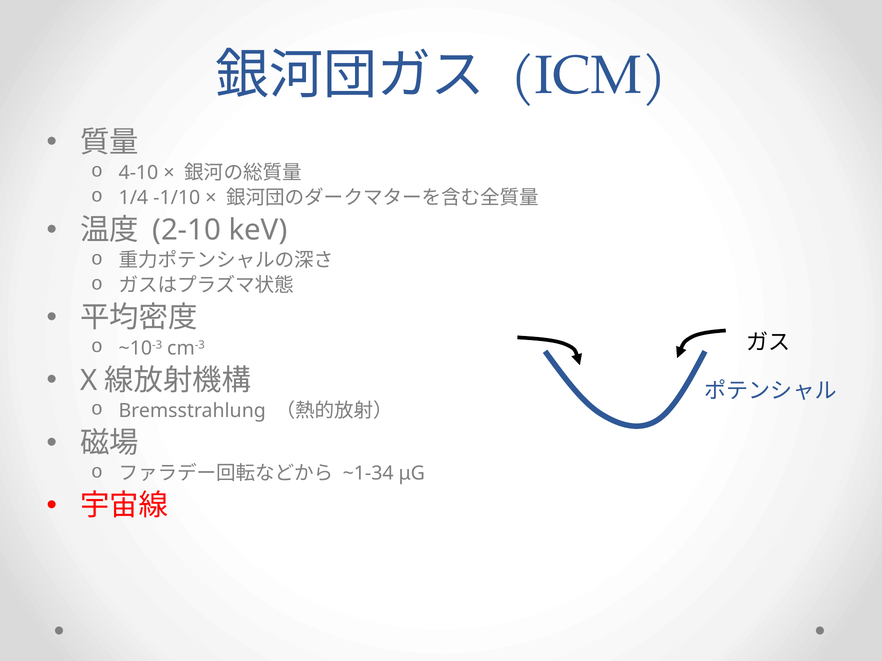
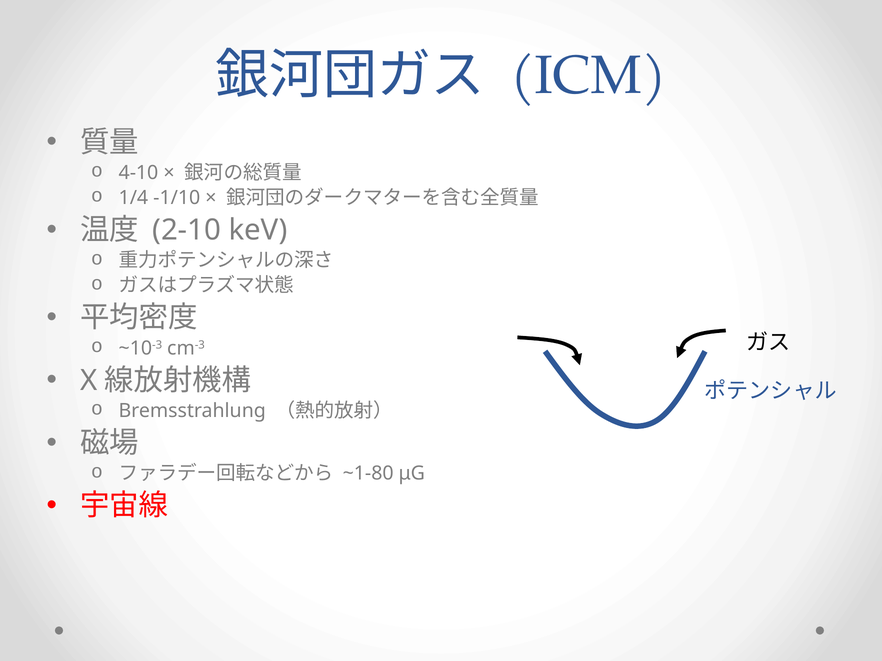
~1-34: ~1-34 -> ~1-80
